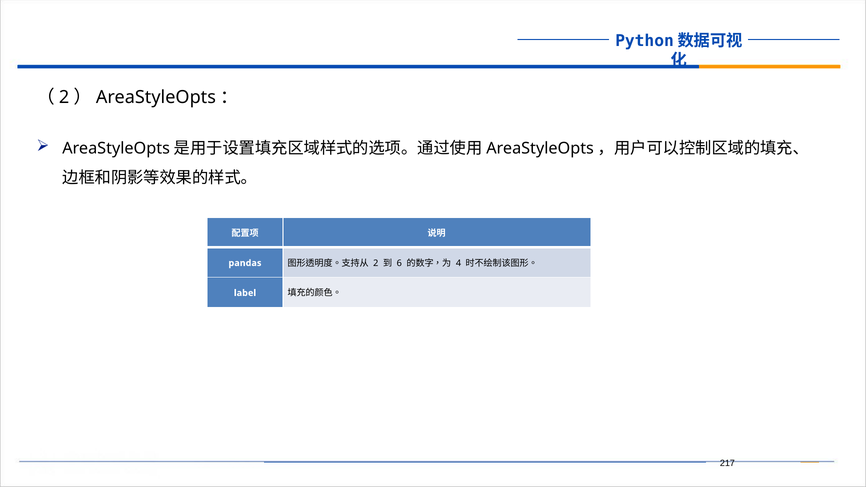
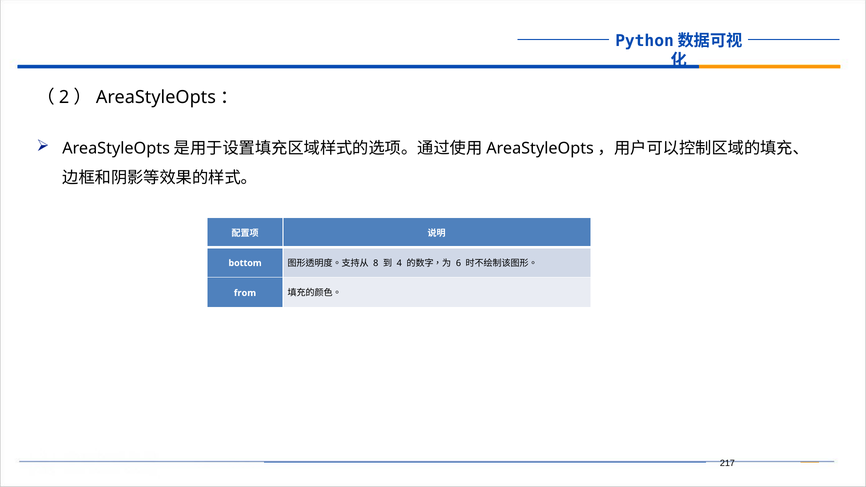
pandas: pandas -> bottom
2 at (376, 263): 2 -> 8
6: 6 -> 4
4: 4 -> 6
label: label -> from
